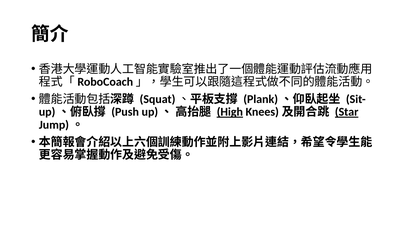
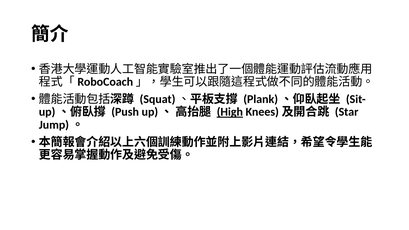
Star underline: present -> none
